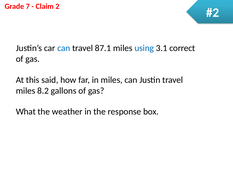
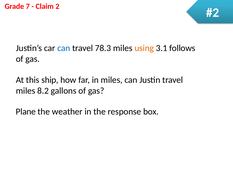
87.1: 87.1 -> 78.3
using colour: blue -> orange
correct: correct -> follows
said: said -> ship
What: What -> Plane
